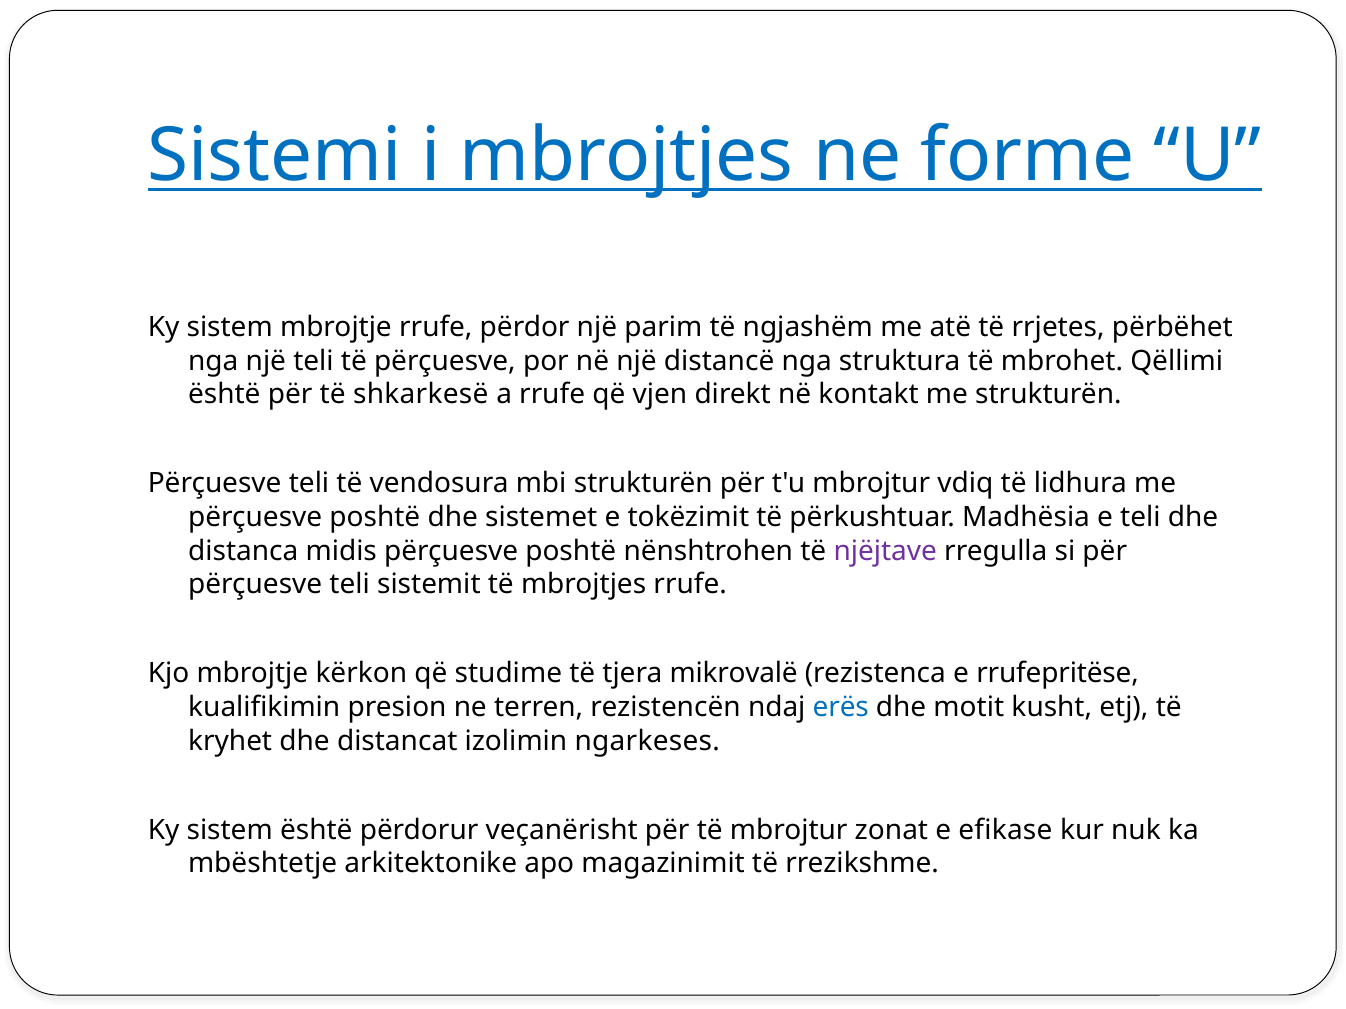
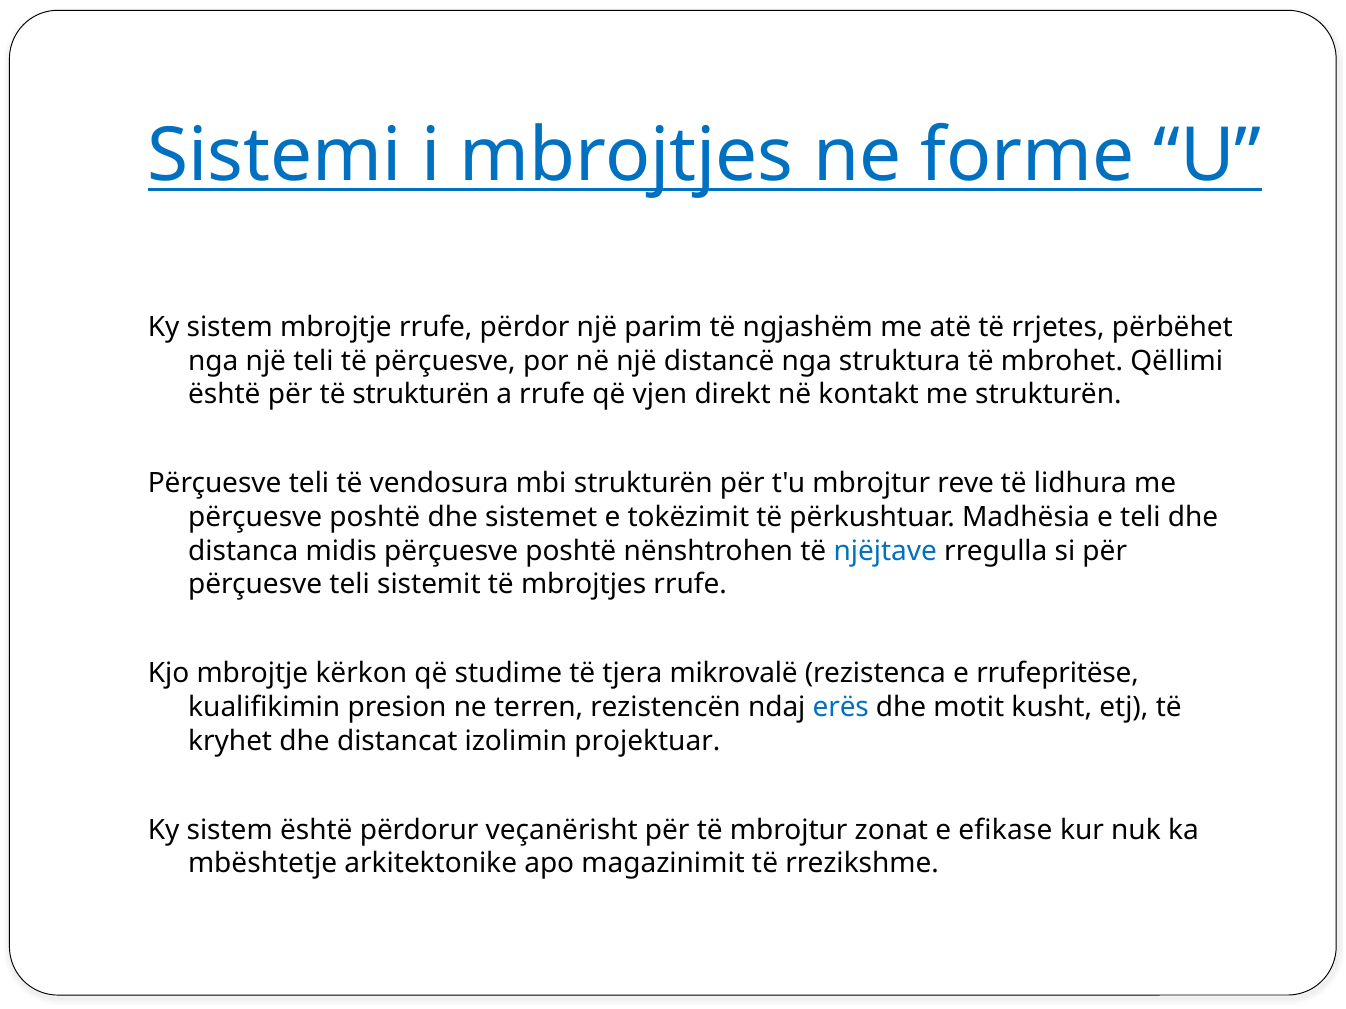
të shkarkesë: shkarkesë -> strukturën
vdiq: vdiq -> reve
njëjtave colour: purple -> blue
ngarkeses: ngarkeses -> projektuar
